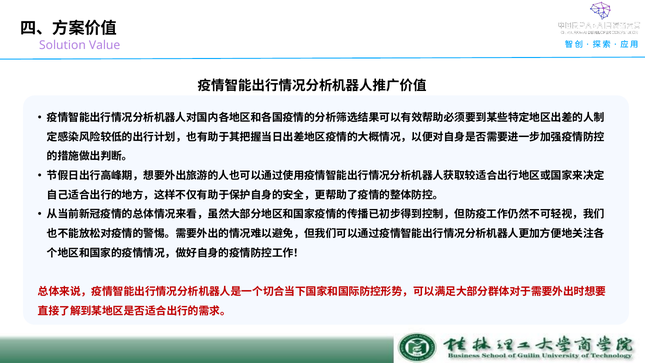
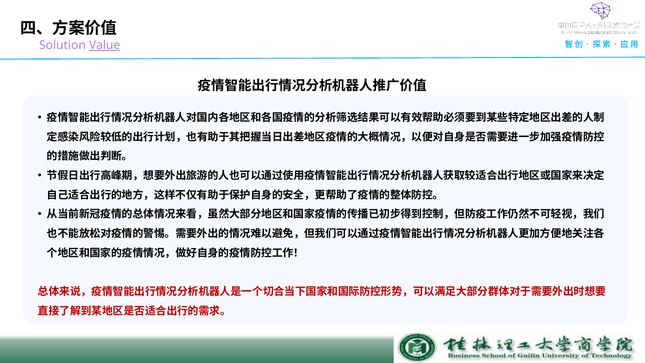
Value underline: none -> present
